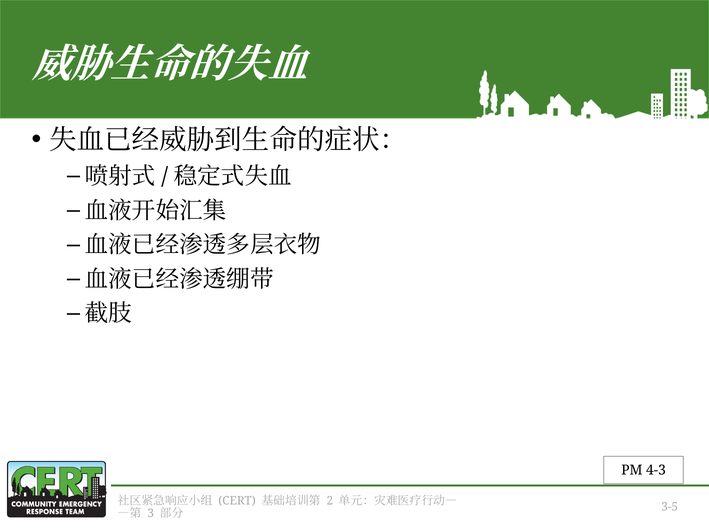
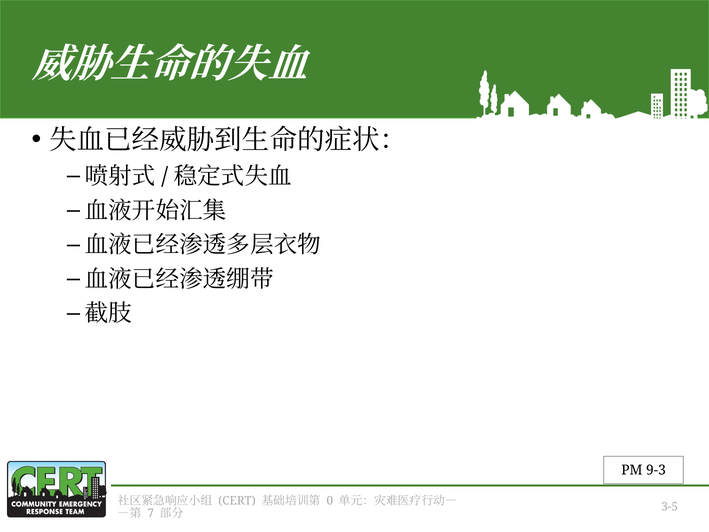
4-3: 4-3 -> 9-3
2: 2 -> 0
3: 3 -> 7
